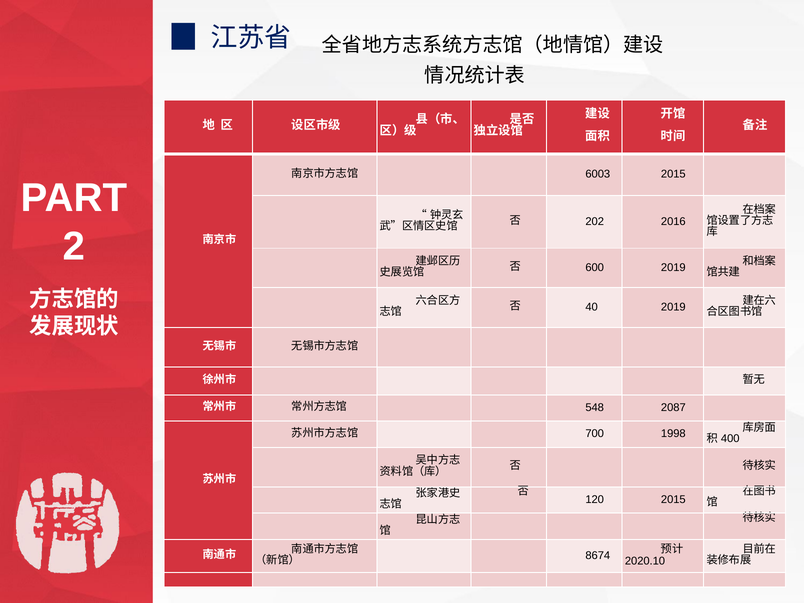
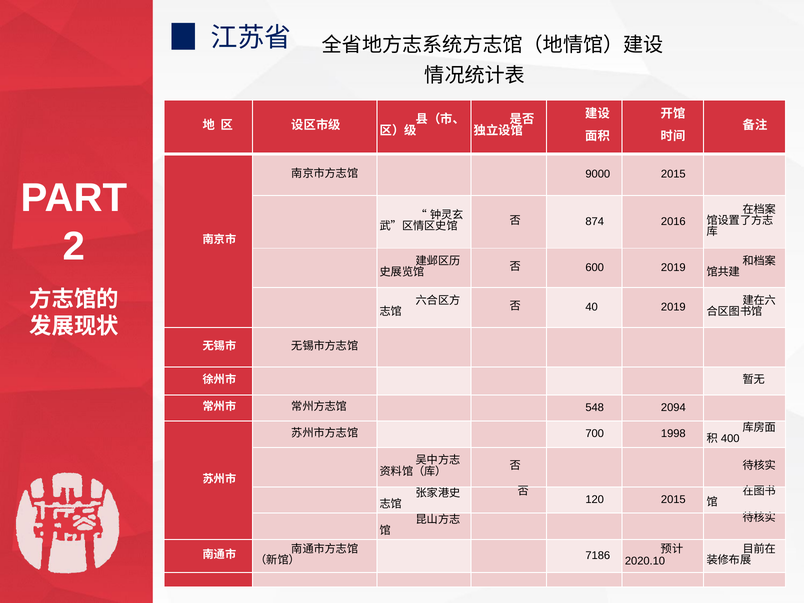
6003: 6003 -> 9000
202: 202 -> 874
2087: 2087 -> 2094
8674: 8674 -> 7186
